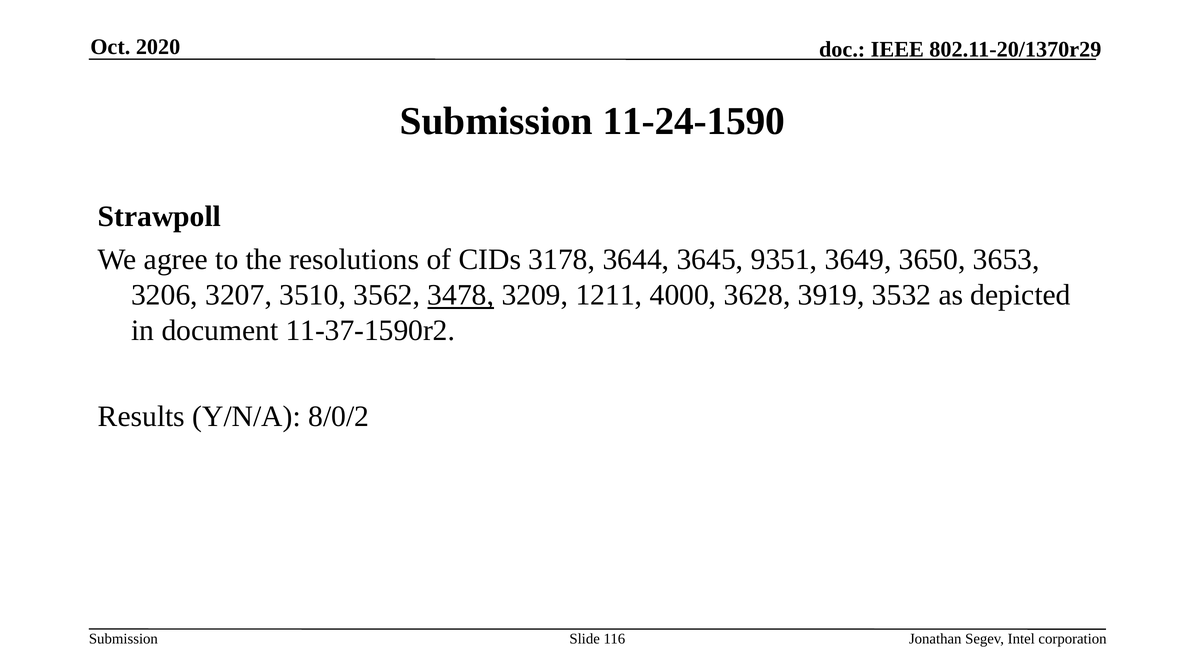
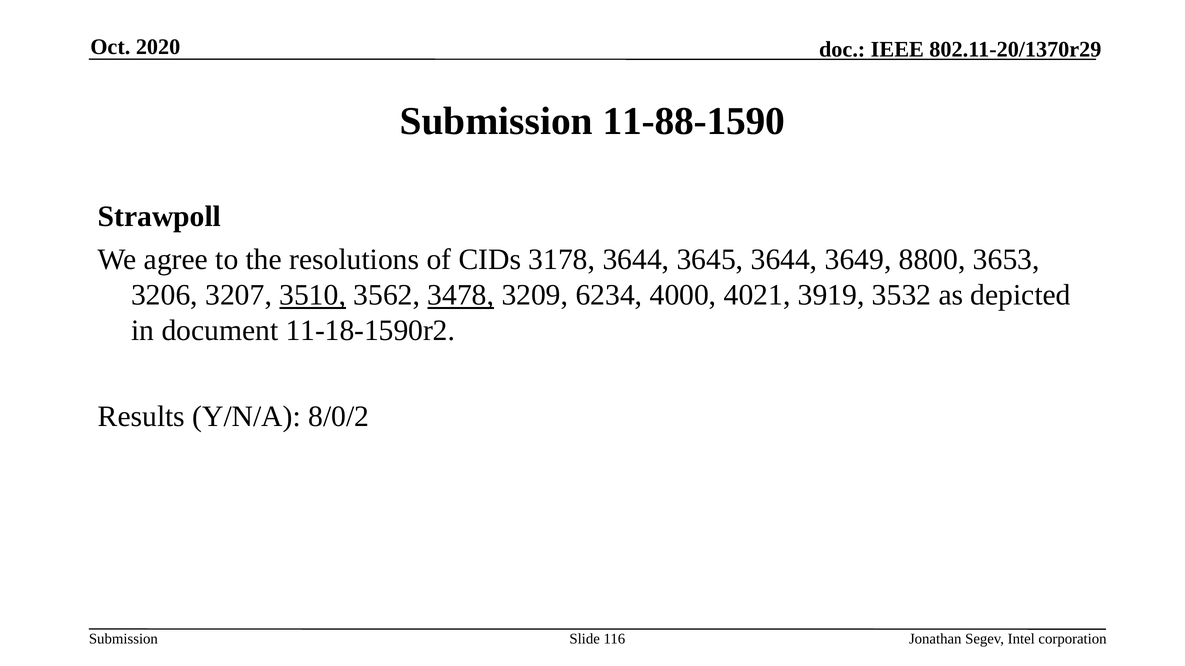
11-24-1590: 11-24-1590 -> 11-88-1590
3645 9351: 9351 -> 3644
3650: 3650 -> 8800
3510 underline: none -> present
1211: 1211 -> 6234
3628: 3628 -> 4021
11-37-1590r2: 11-37-1590r2 -> 11-18-1590r2
